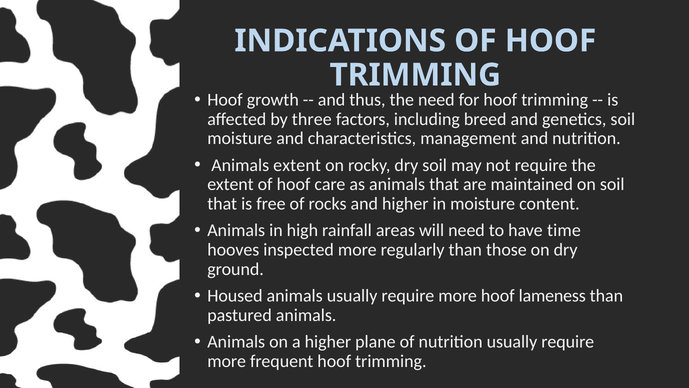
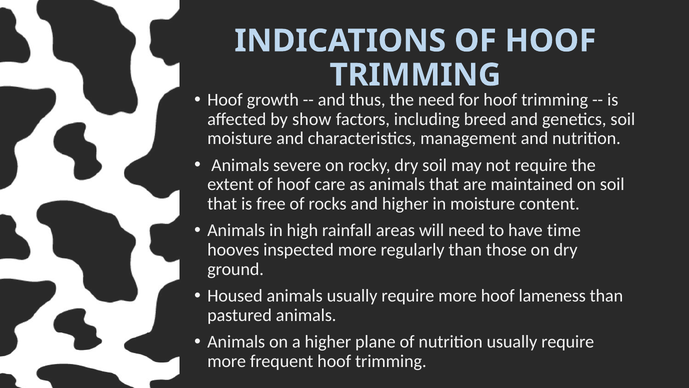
three: three -> show
Animals extent: extent -> severe
